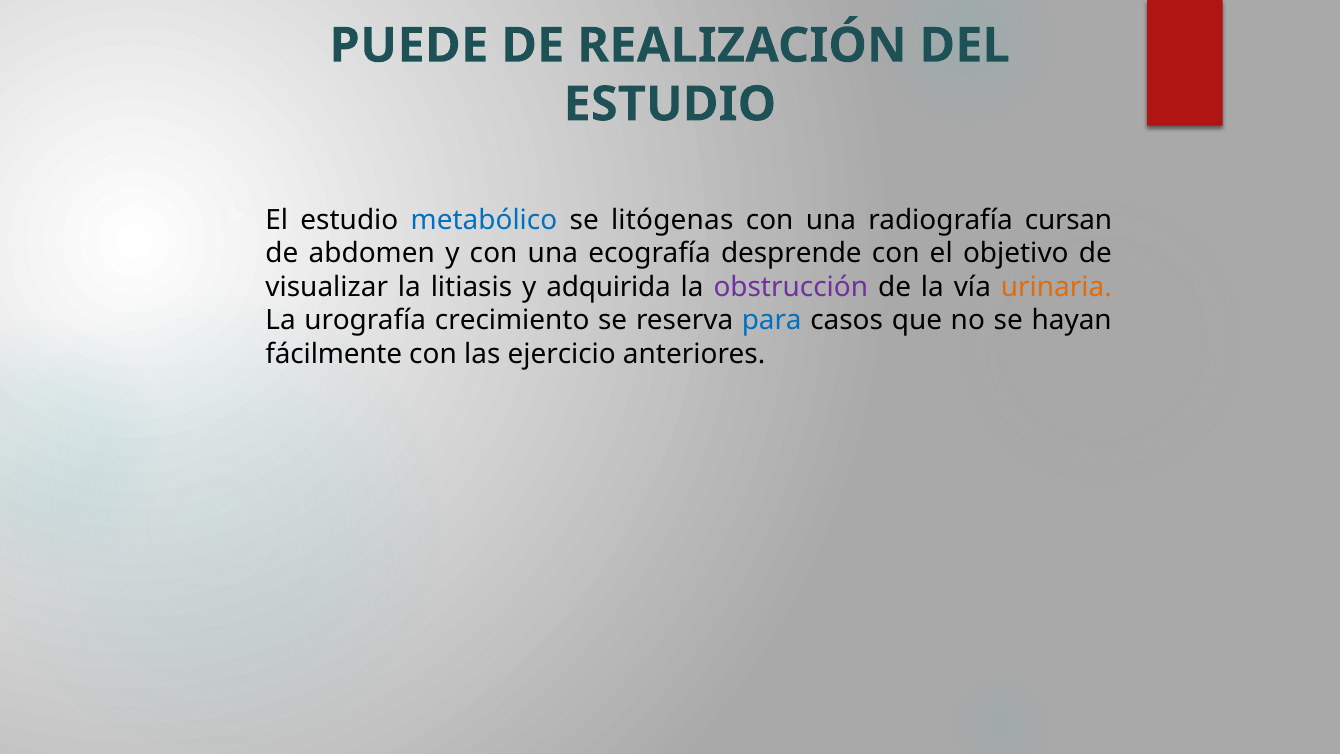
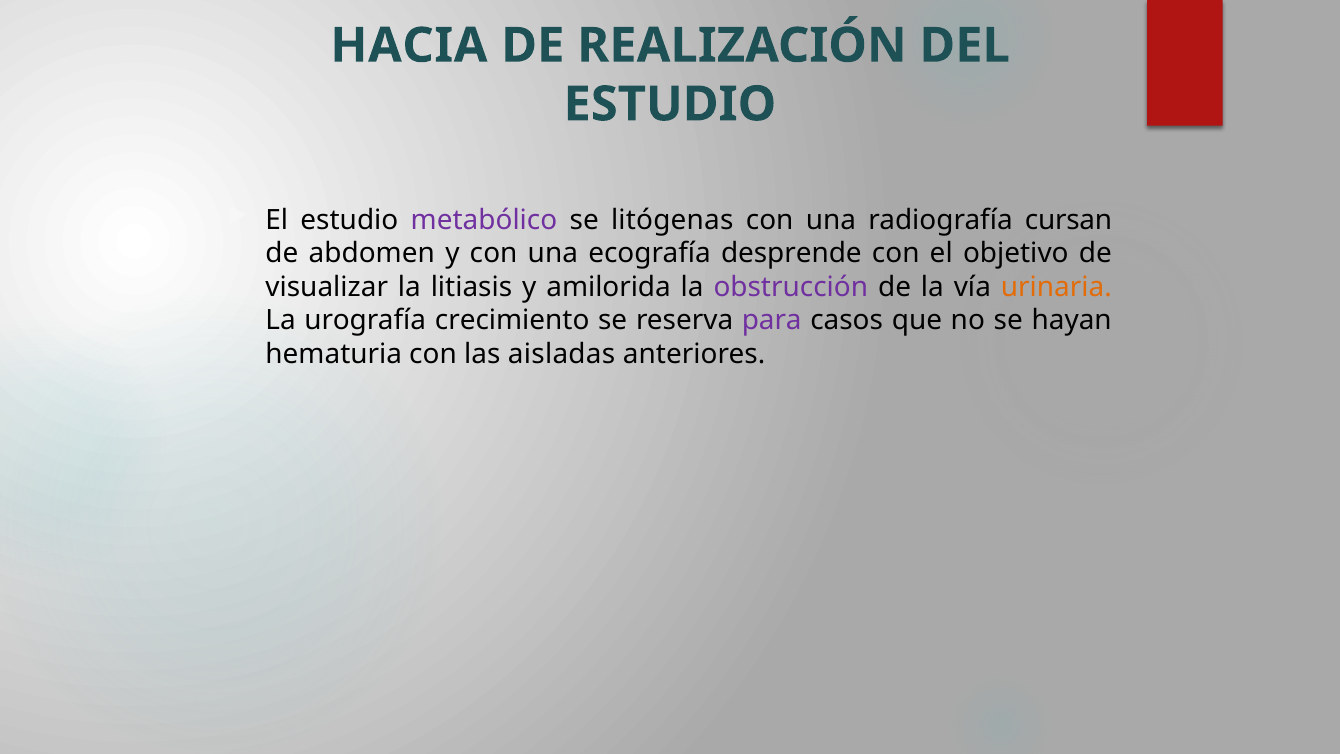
PUEDE: PUEDE -> HACIA
metabólico colour: blue -> purple
adquirida: adquirida -> amilorida
para colour: blue -> purple
fácilmente: fácilmente -> hematuria
ejercicio: ejercicio -> aisladas
